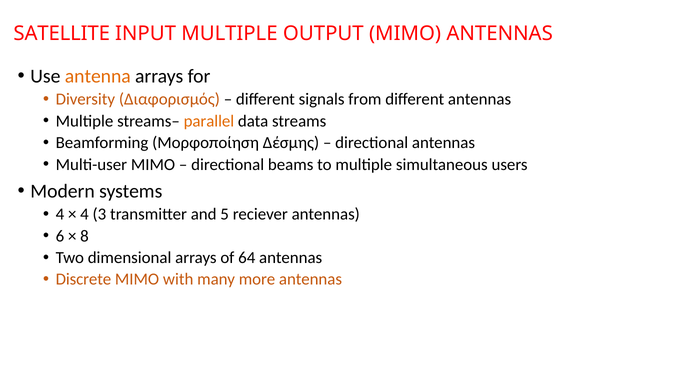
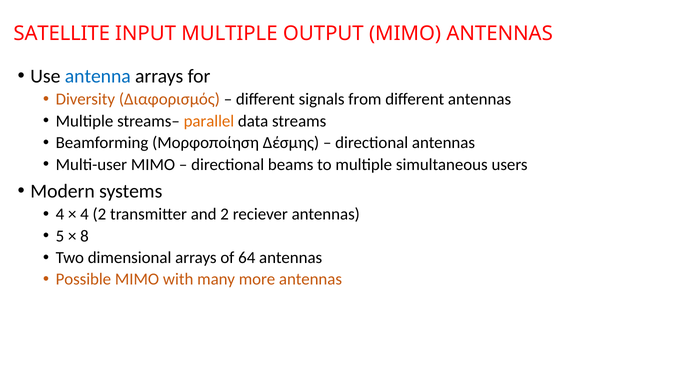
antenna colour: orange -> blue
4 3: 3 -> 2
and 5: 5 -> 2
6: 6 -> 5
Discrete: Discrete -> Possible
